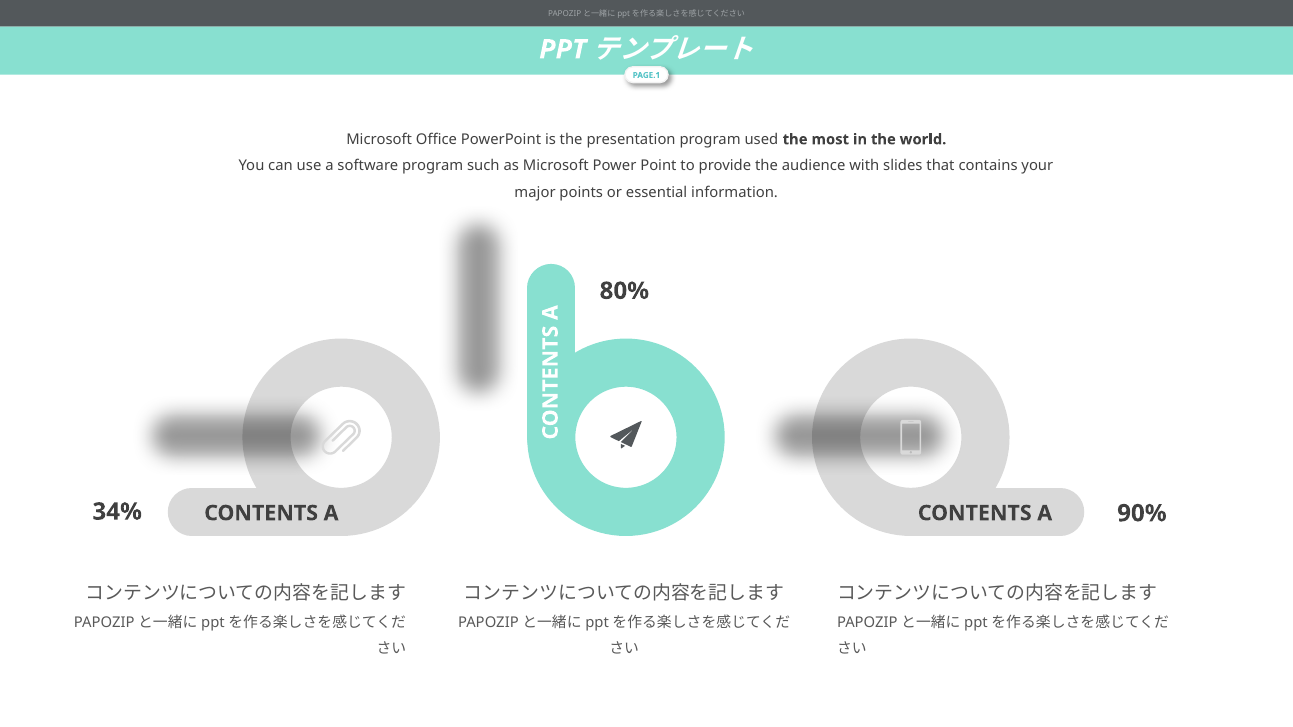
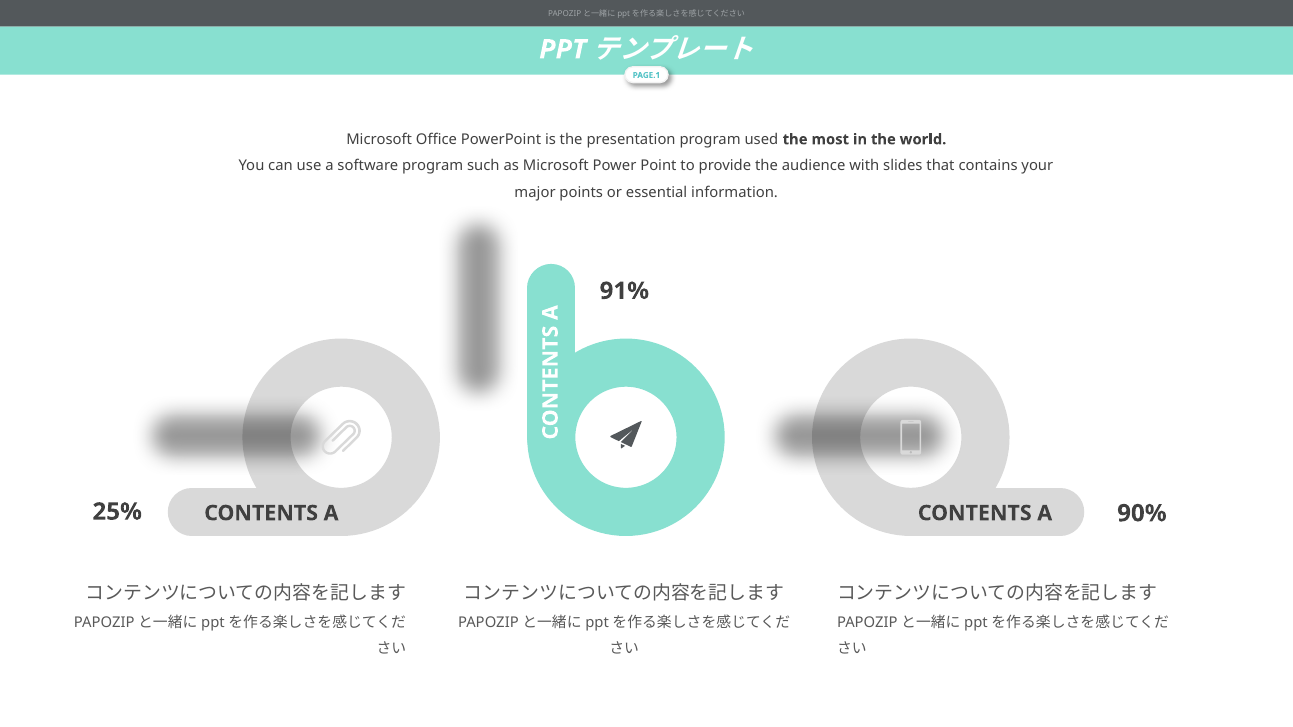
80%: 80% -> 91%
34%: 34% -> 25%
